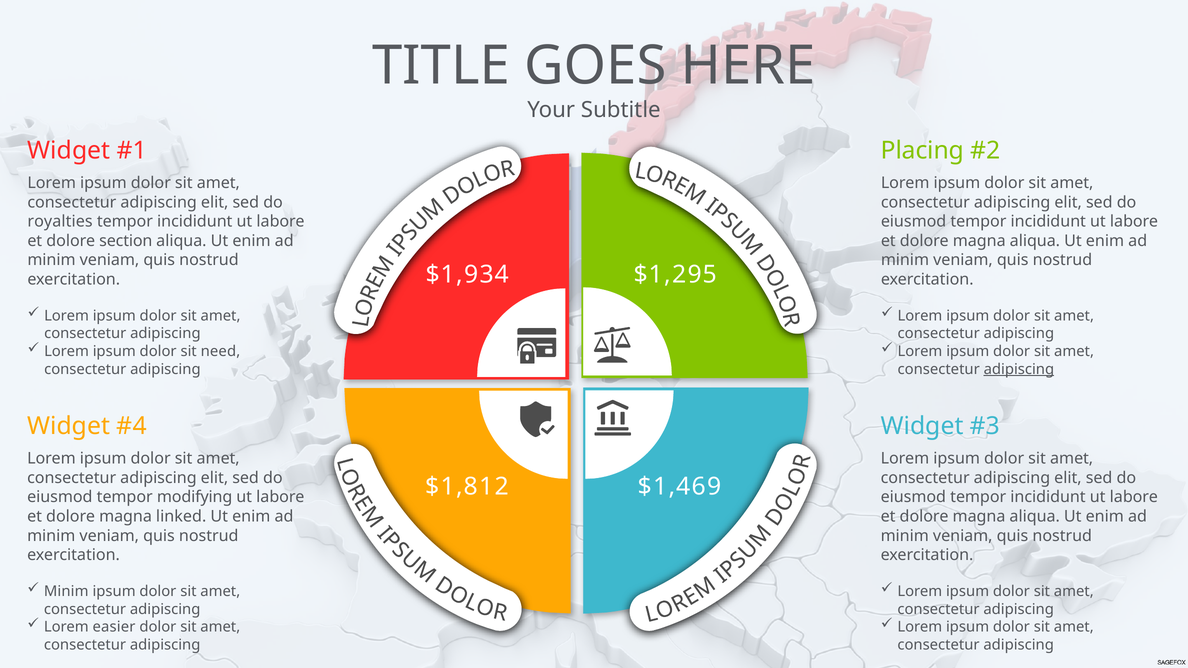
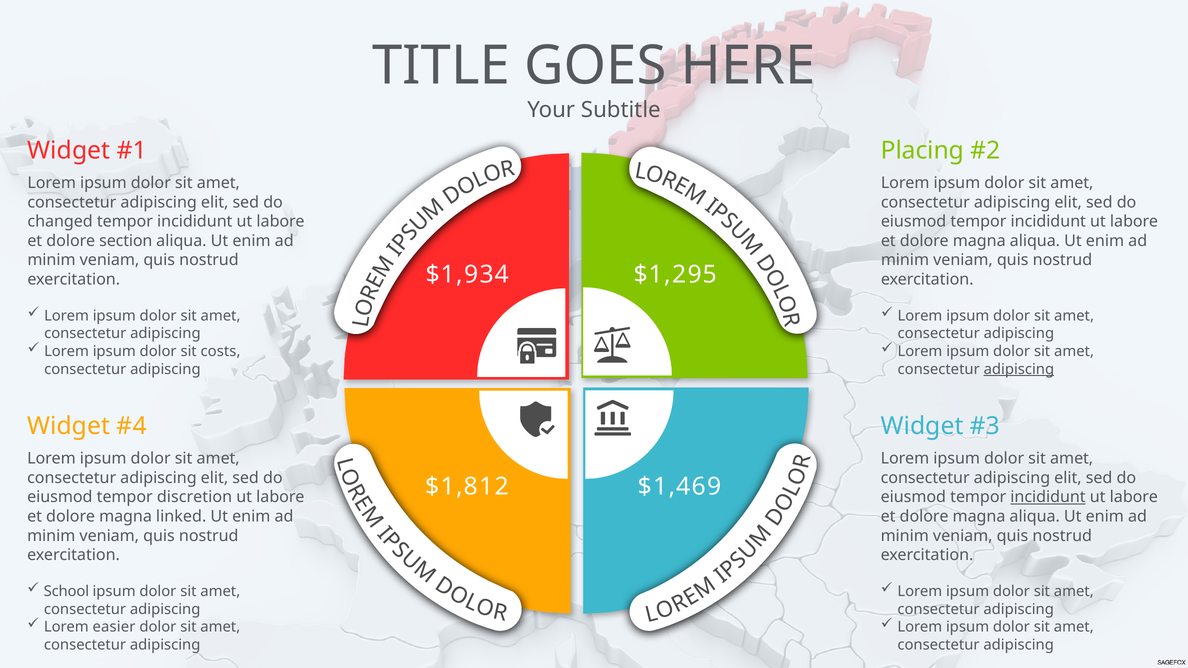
royalties: royalties -> changed
need: need -> costs
modifying: modifying -> discretion
incididunt at (1048, 497) underline: none -> present
Minim at (66, 592): Minim -> School
